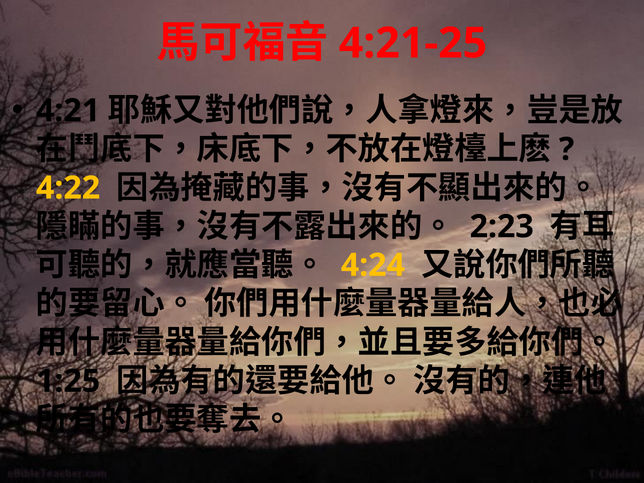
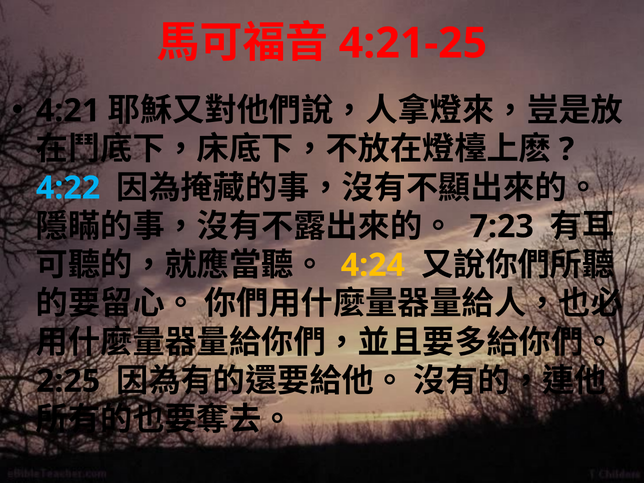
4:22 colour: yellow -> light blue
2:23: 2:23 -> 7:23
1:25: 1:25 -> 2:25
